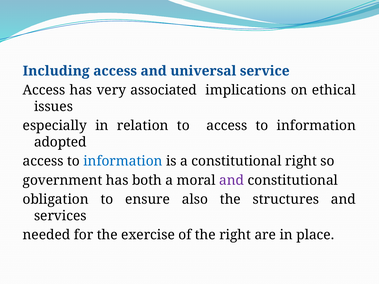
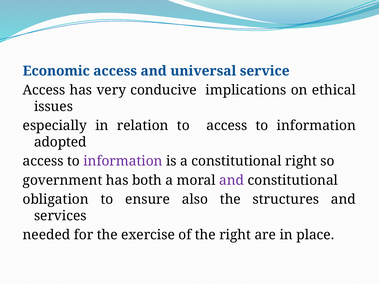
Including: Including -> Economic
associated: associated -> conducive
information at (123, 161) colour: blue -> purple
